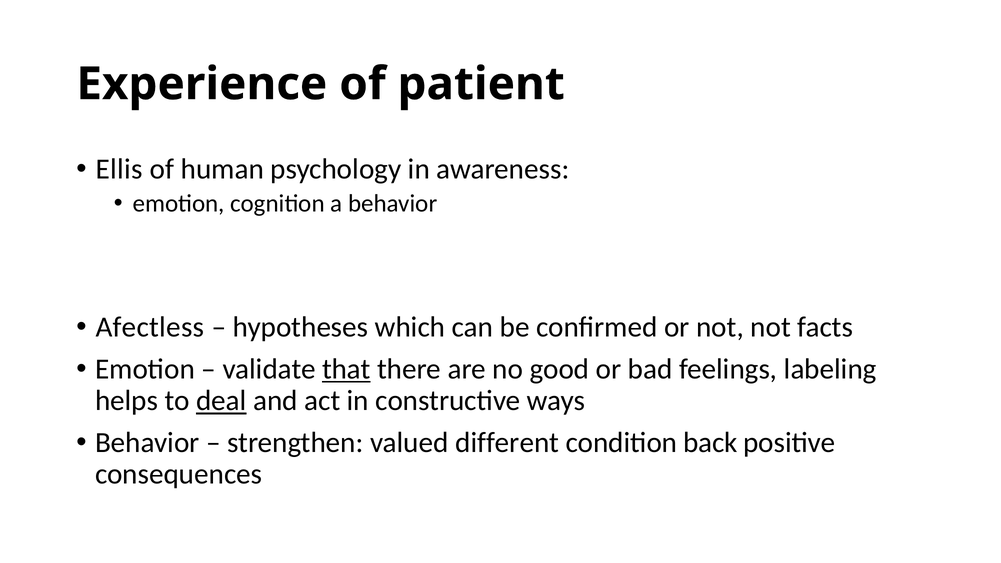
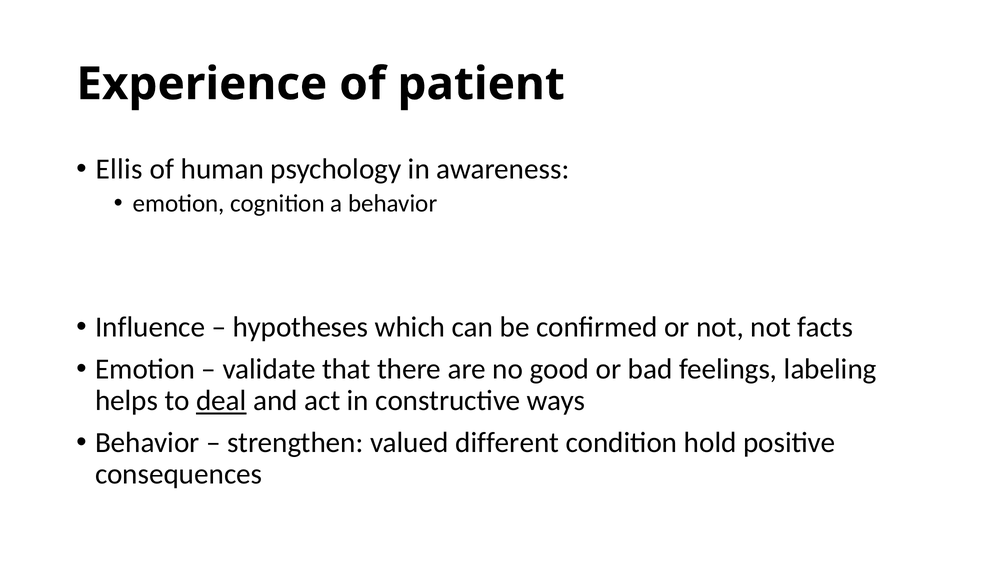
Afectless: Afectless -> Influence
that underline: present -> none
back: back -> hold
